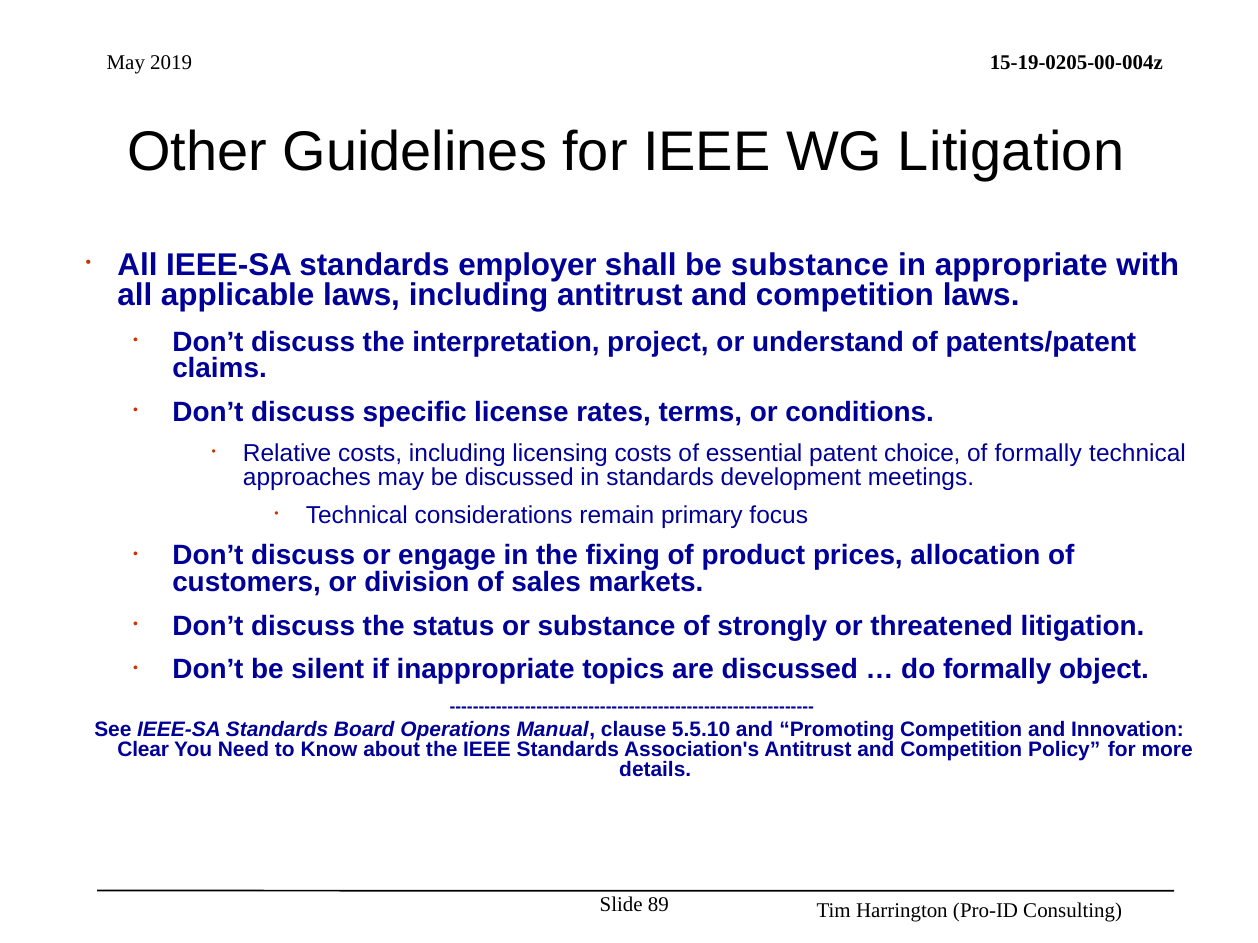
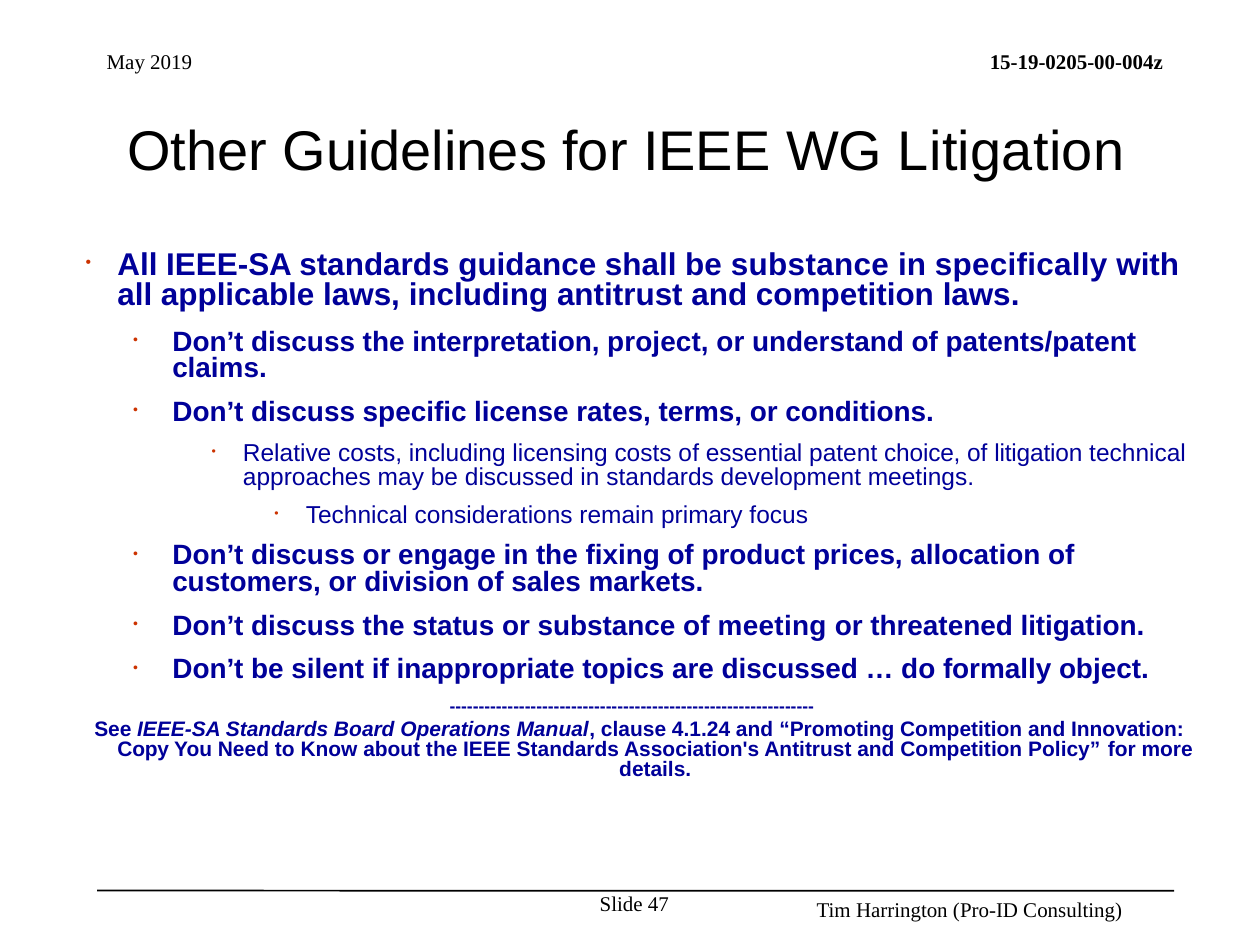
employer: employer -> guidance
appropriate: appropriate -> specifically
of formally: formally -> litigation
strongly: strongly -> meeting
5.5.10: 5.5.10 -> 4.1.24
Clear: Clear -> Copy
89: 89 -> 47
